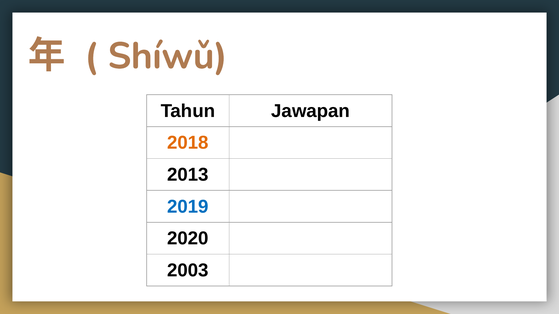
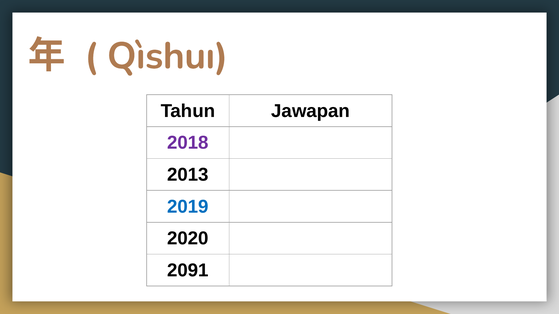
Shíwǔ: Shíwǔ -> Qìshuǐ
2018 colour: orange -> purple
2003: 2003 -> 2091
